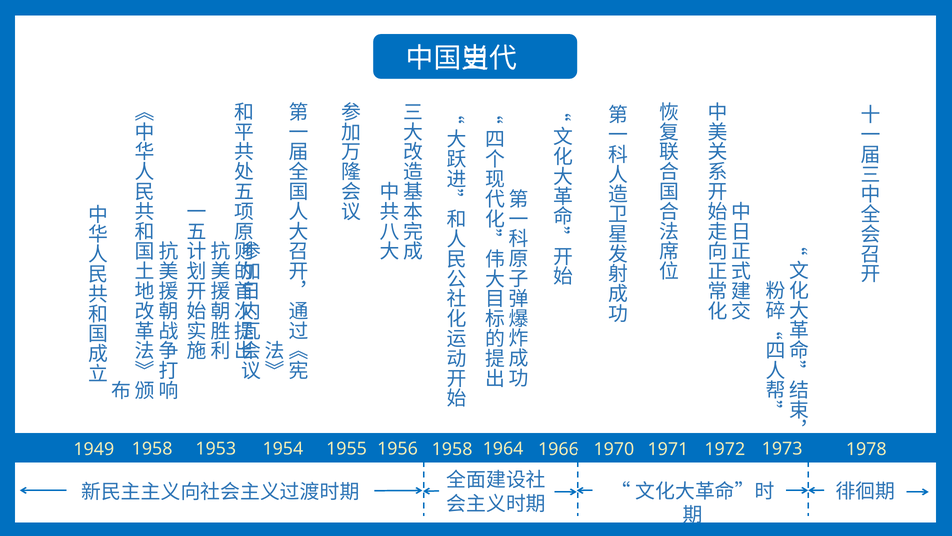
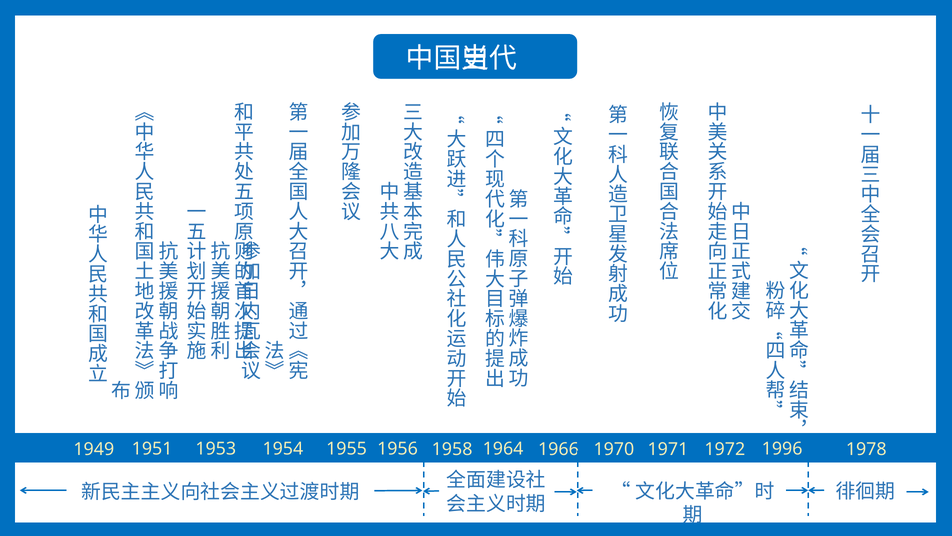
1958 at (152, 448): 1958 -> 1951
1973: 1973 -> 1996
